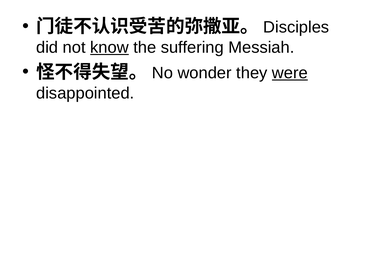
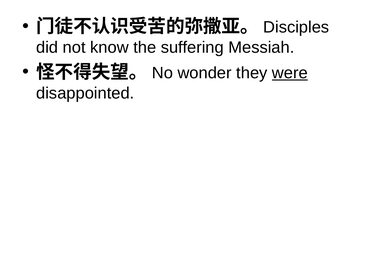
know underline: present -> none
